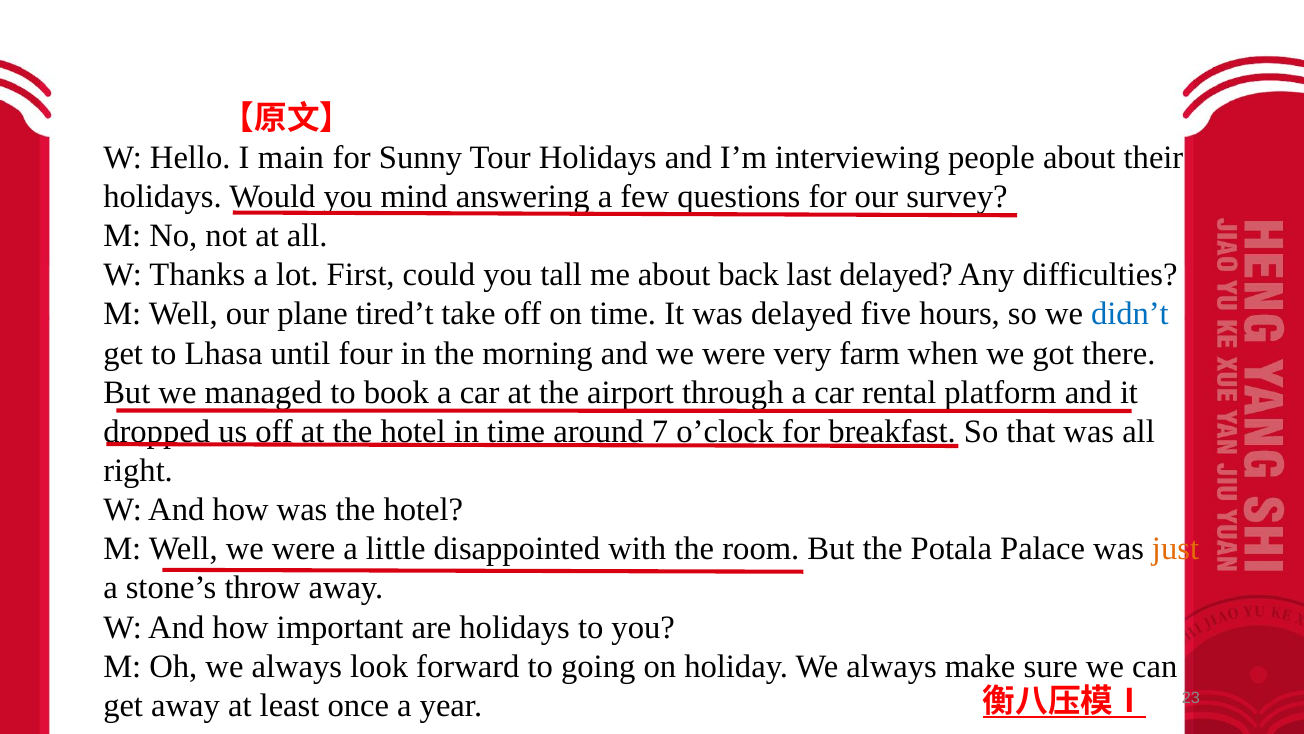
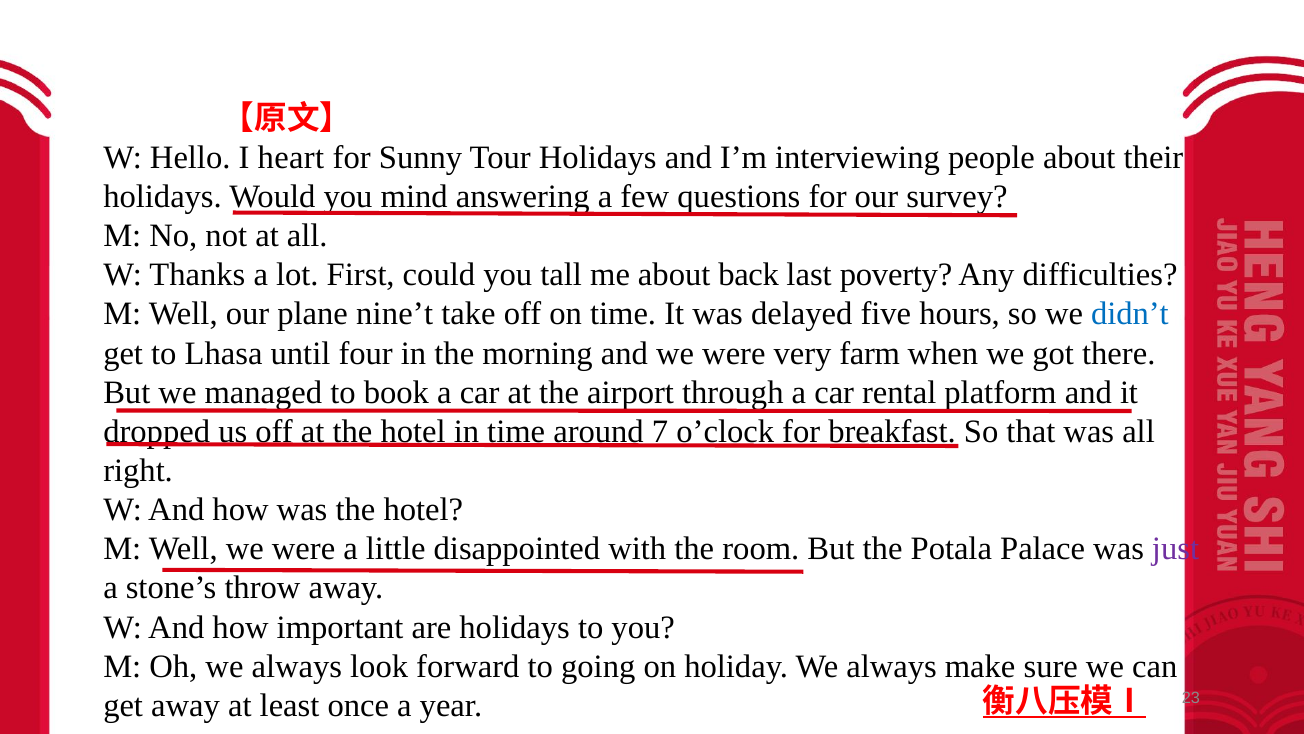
main: main -> heart
last delayed: delayed -> poverty
tired’t: tired’t -> nine’t
just colour: orange -> purple
